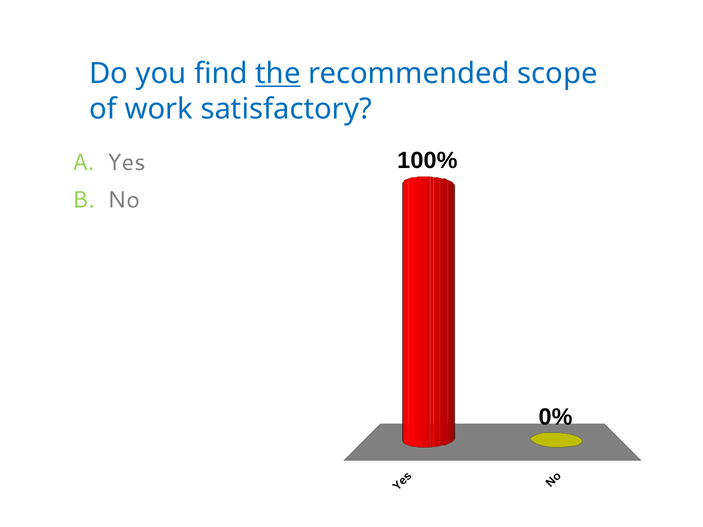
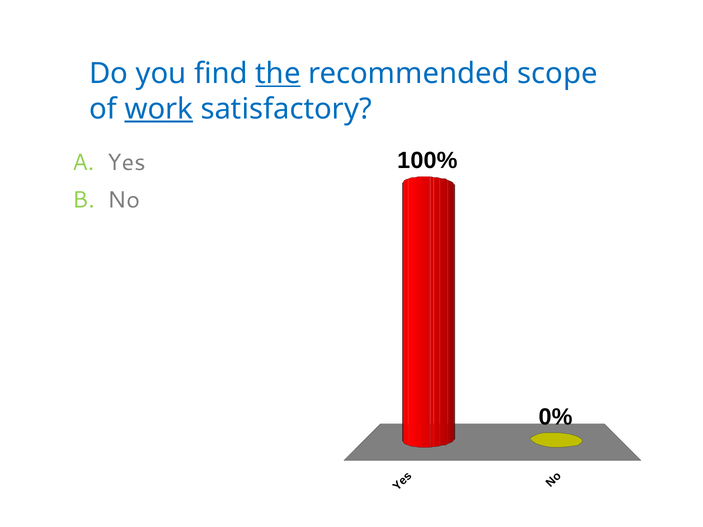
work underline: none -> present
